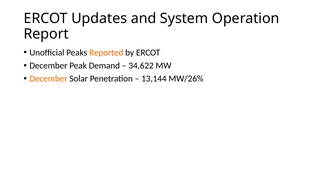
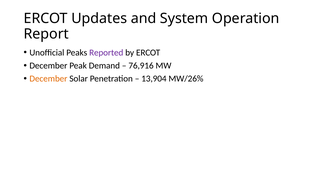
Reported colour: orange -> purple
34,622: 34,622 -> 76,916
13,144: 13,144 -> 13,904
